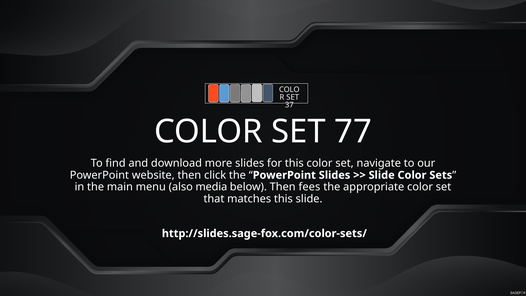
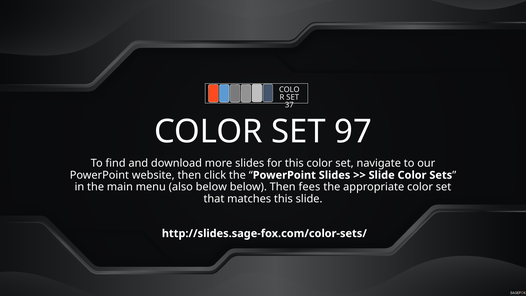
77: 77 -> 97
also media: media -> below
